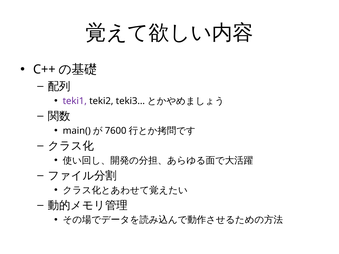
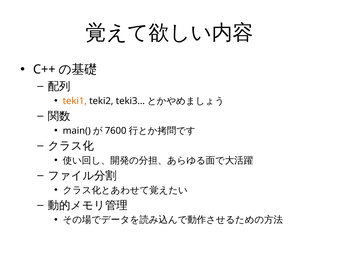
teki1 colour: purple -> orange
